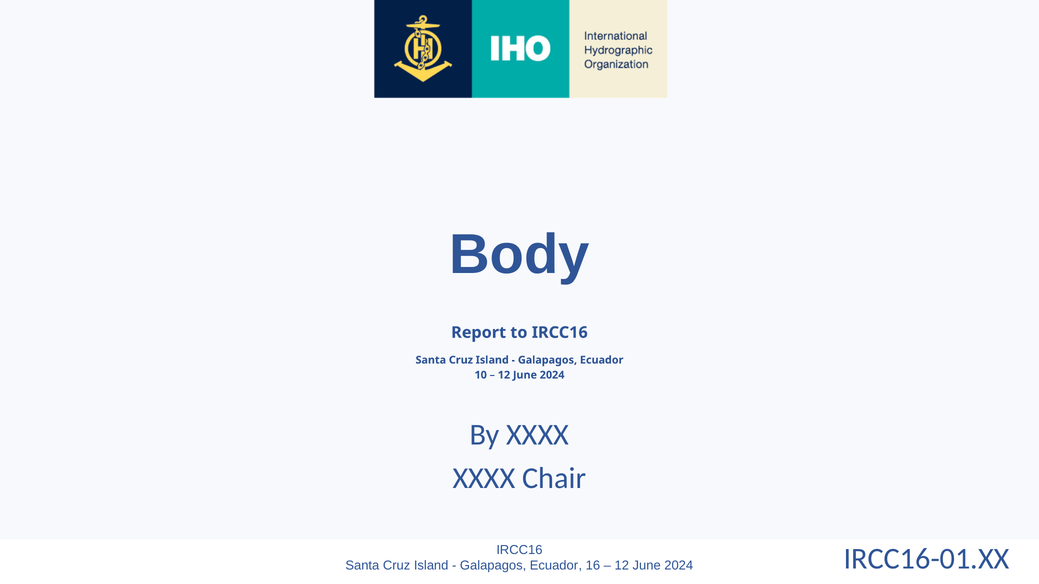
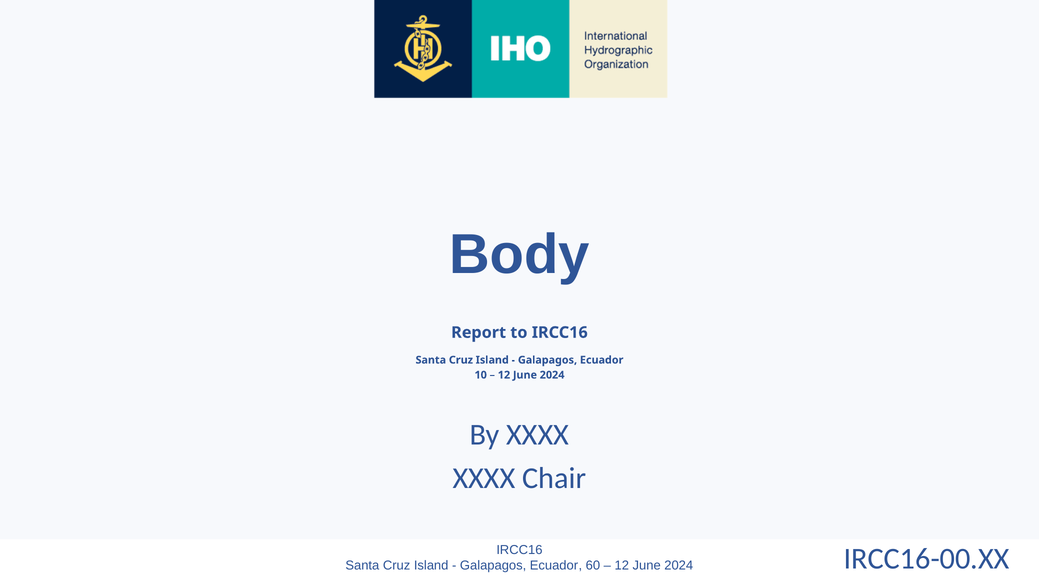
IRCC16-01.XX: IRCC16-01.XX -> IRCC16-00.XX
16: 16 -> 60
